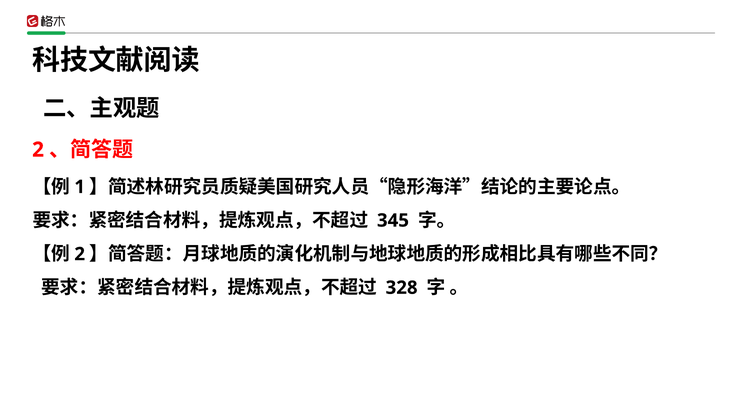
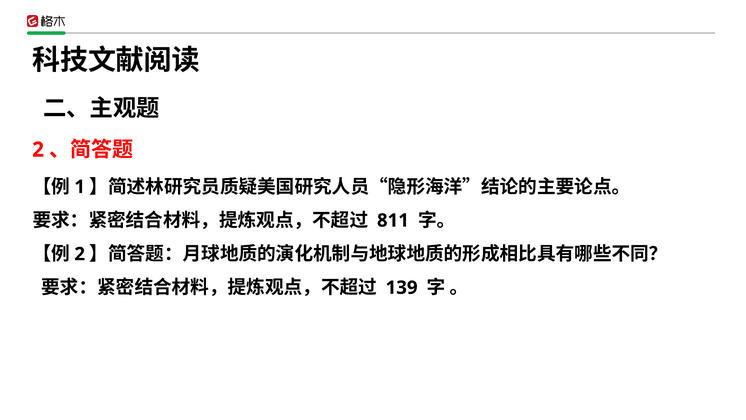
345: 345 -> 811
328: 328 -> 139
